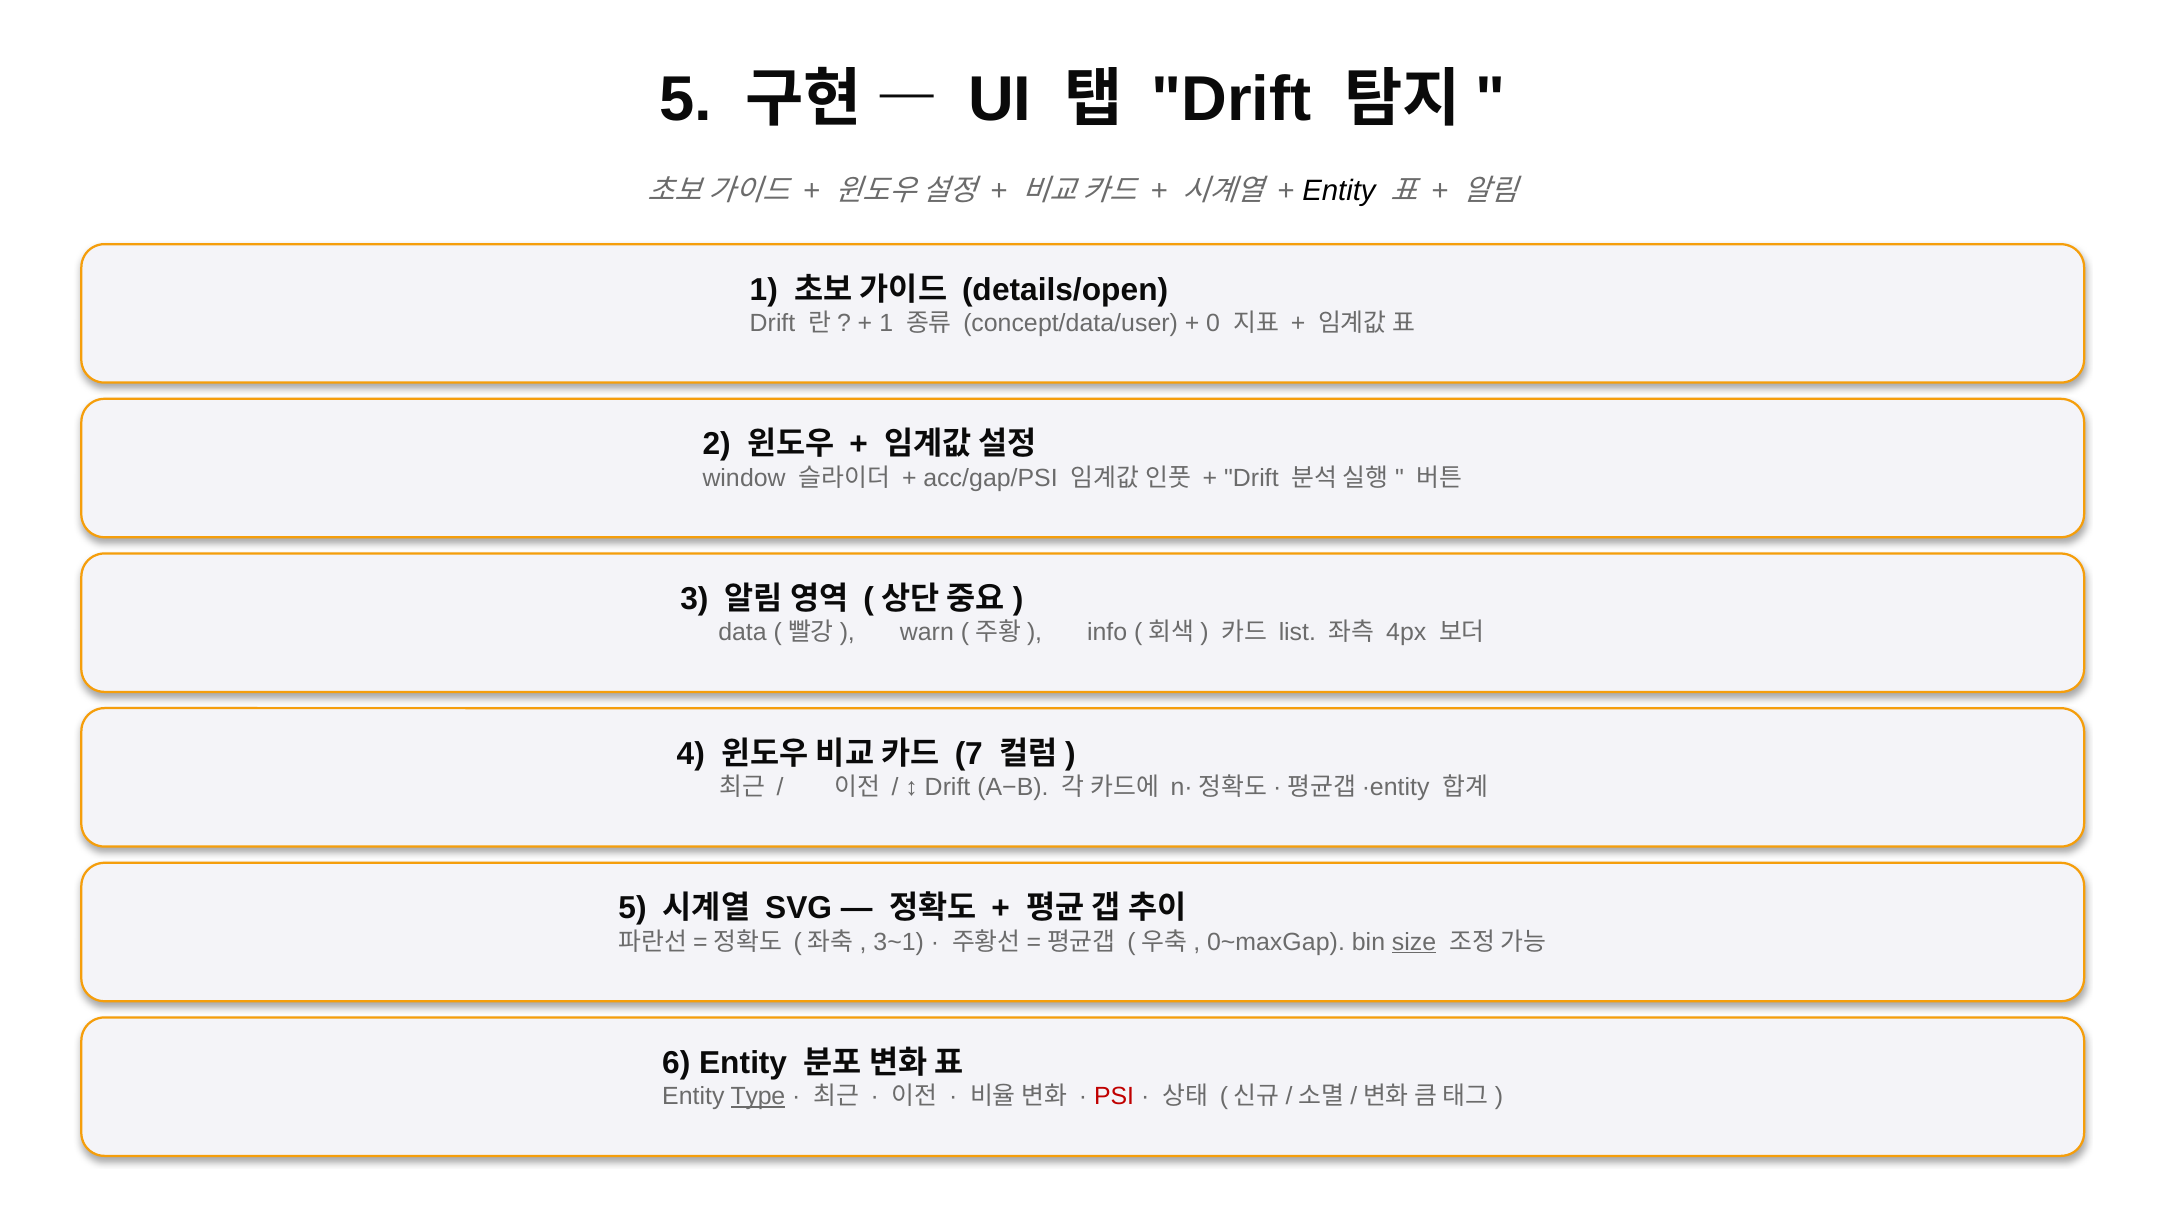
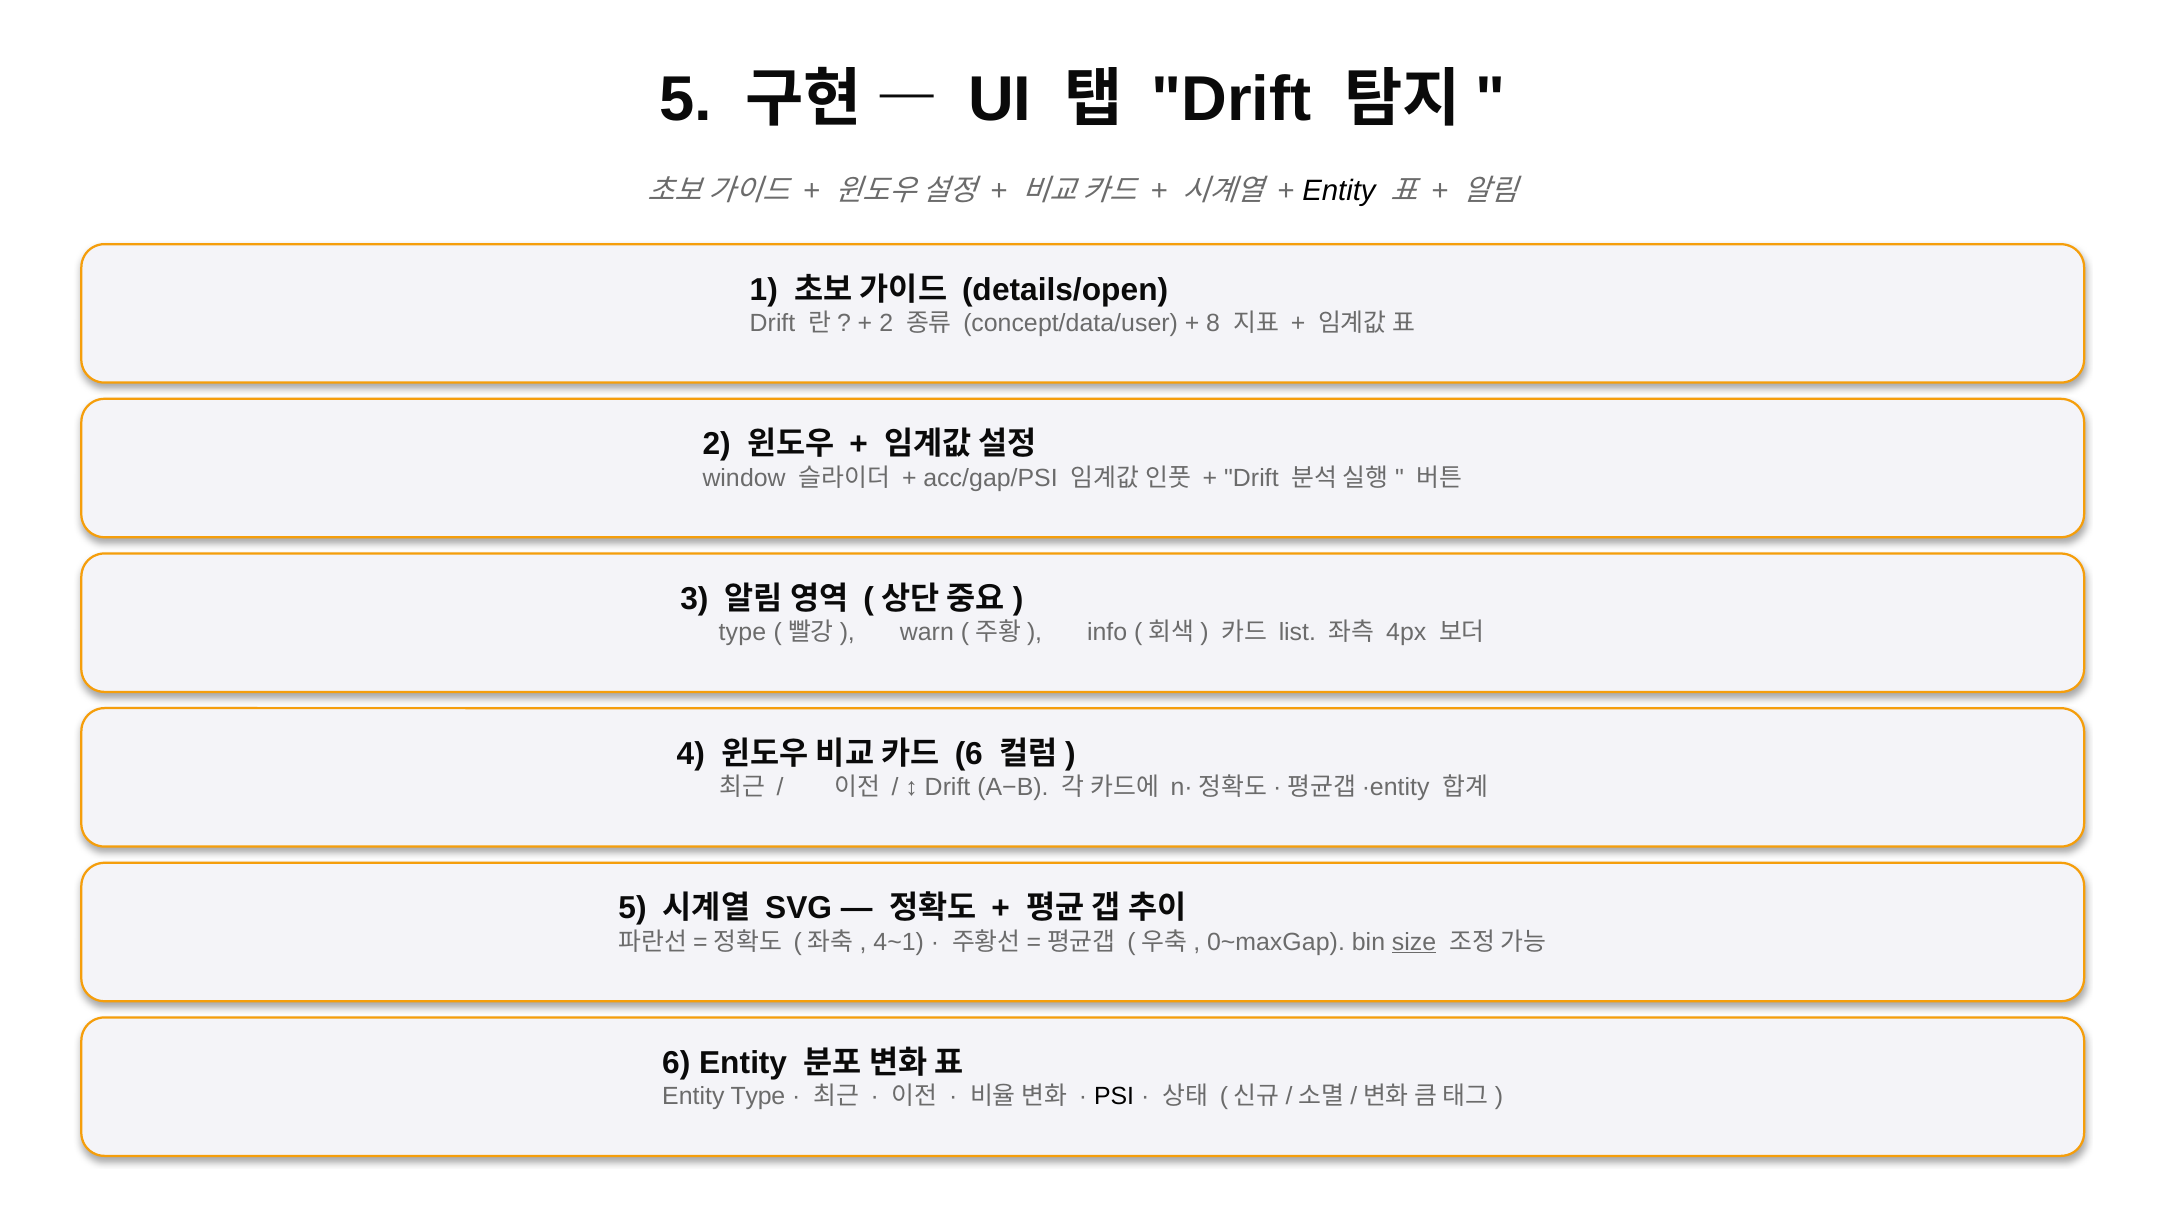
1 at (886, 323): 1 -> 2
0: 0 -> 8
data at (742, 633): data -> type
7 at (969, 754): 7 -> 6
3~1: 3~1 -> 4~1
Type at (758, 1097) underline: present -> none
PSI colour: red -> black
